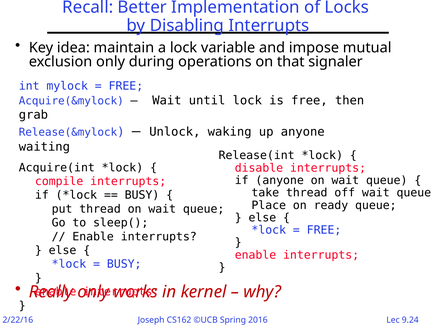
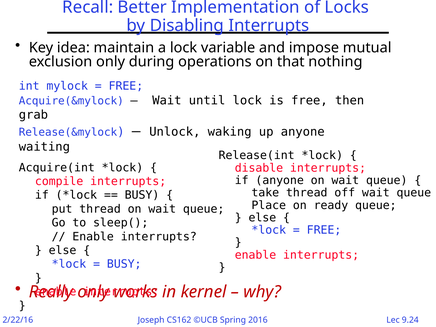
signaler: signaler -> nothing
